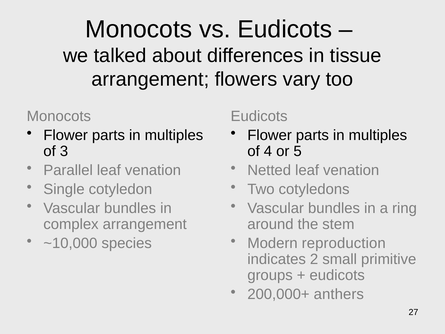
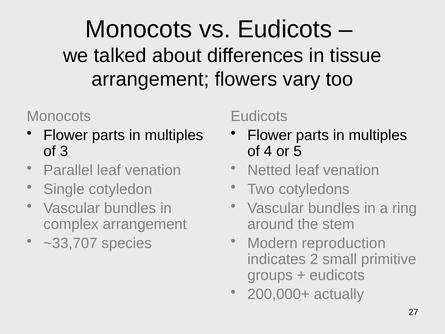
~10,000: ~10,000 -> ~33,707
anthers: anthers -> actually
